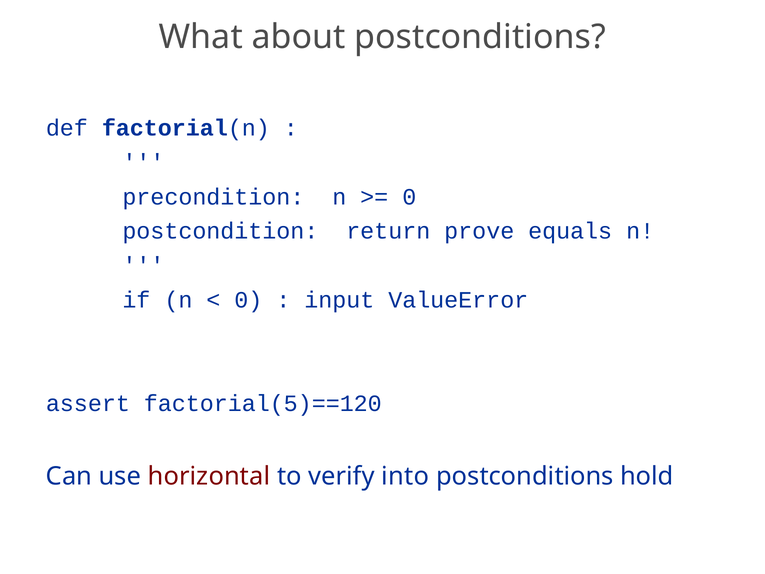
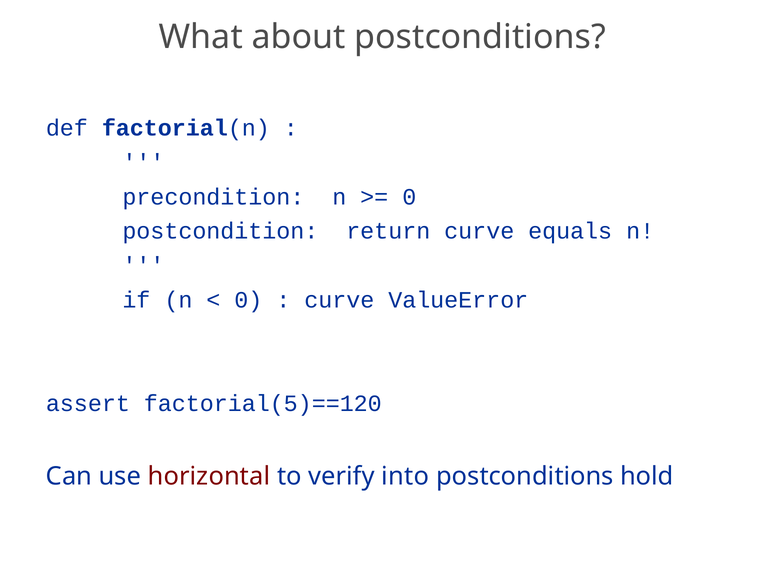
return prove: prove -> curve
input at (339, 300): input -> curve
